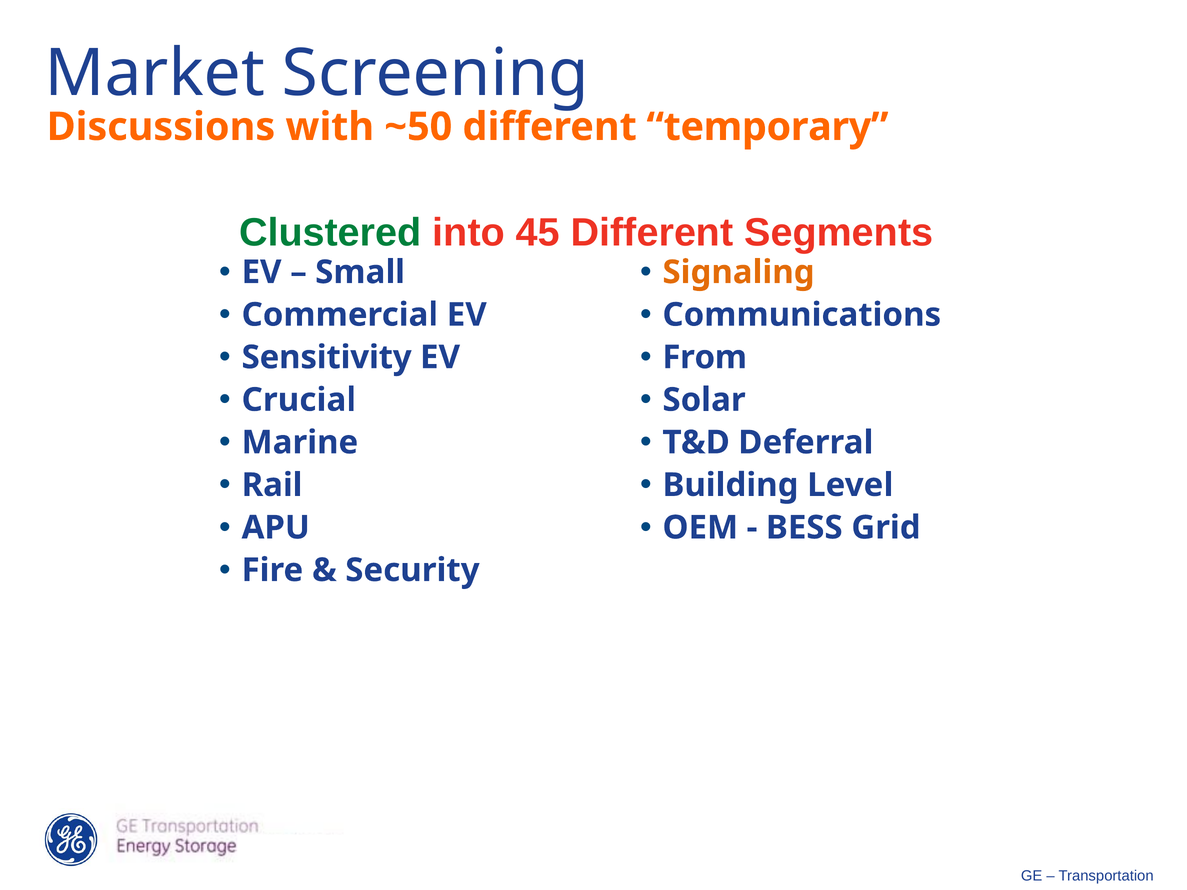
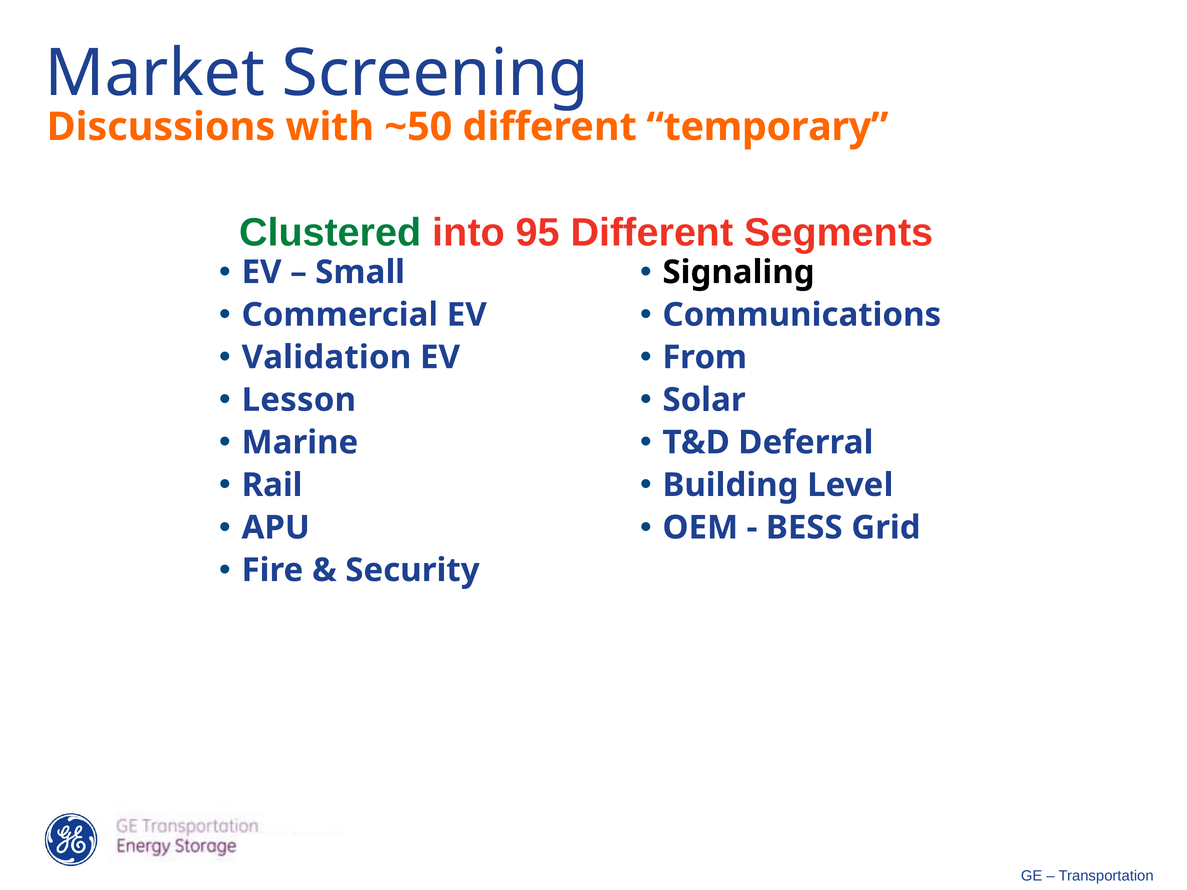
45: 45 -> 95
Signaling colour: orange -> black
Sensitivity: Sensitivity -> Validation
Crucial: Crucial -> Lesson
